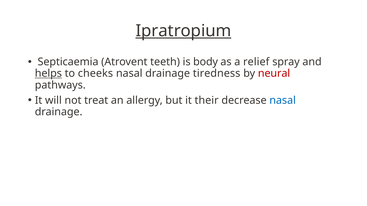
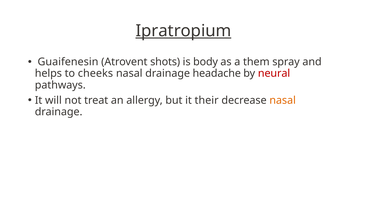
Septicaemia: Septicaemia -> Guaifenesin
teeth: teeth -> shots
relief: relief -> them
helps underline: present -> none
tiredness: tiredness -> headache
nasal at (283, 101) colour: blue -> orange
